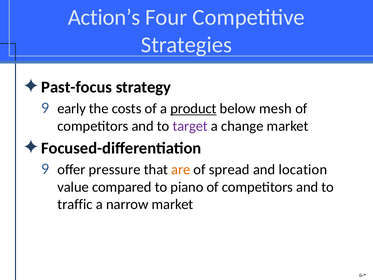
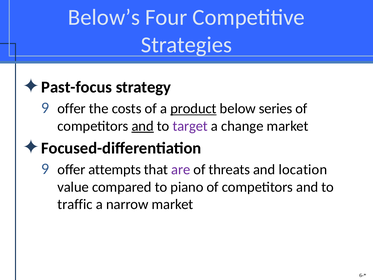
Action’s: Action’s -> Below’s
early at (72, 108): early -> offer
mesh: mesh -> series
and at (143, 126) underline: none -> present
pressure: pressure -> attempts
are colour: orange -> purple
spread: spread -> threats
